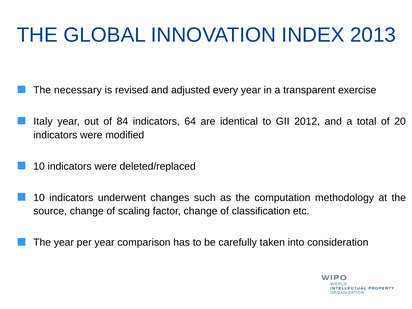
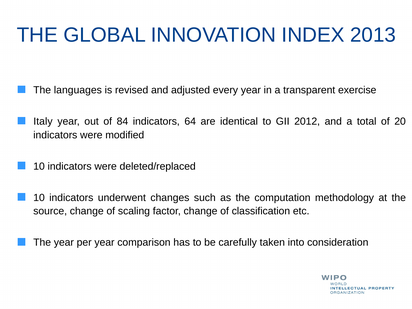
necessary: necessary -> languages
